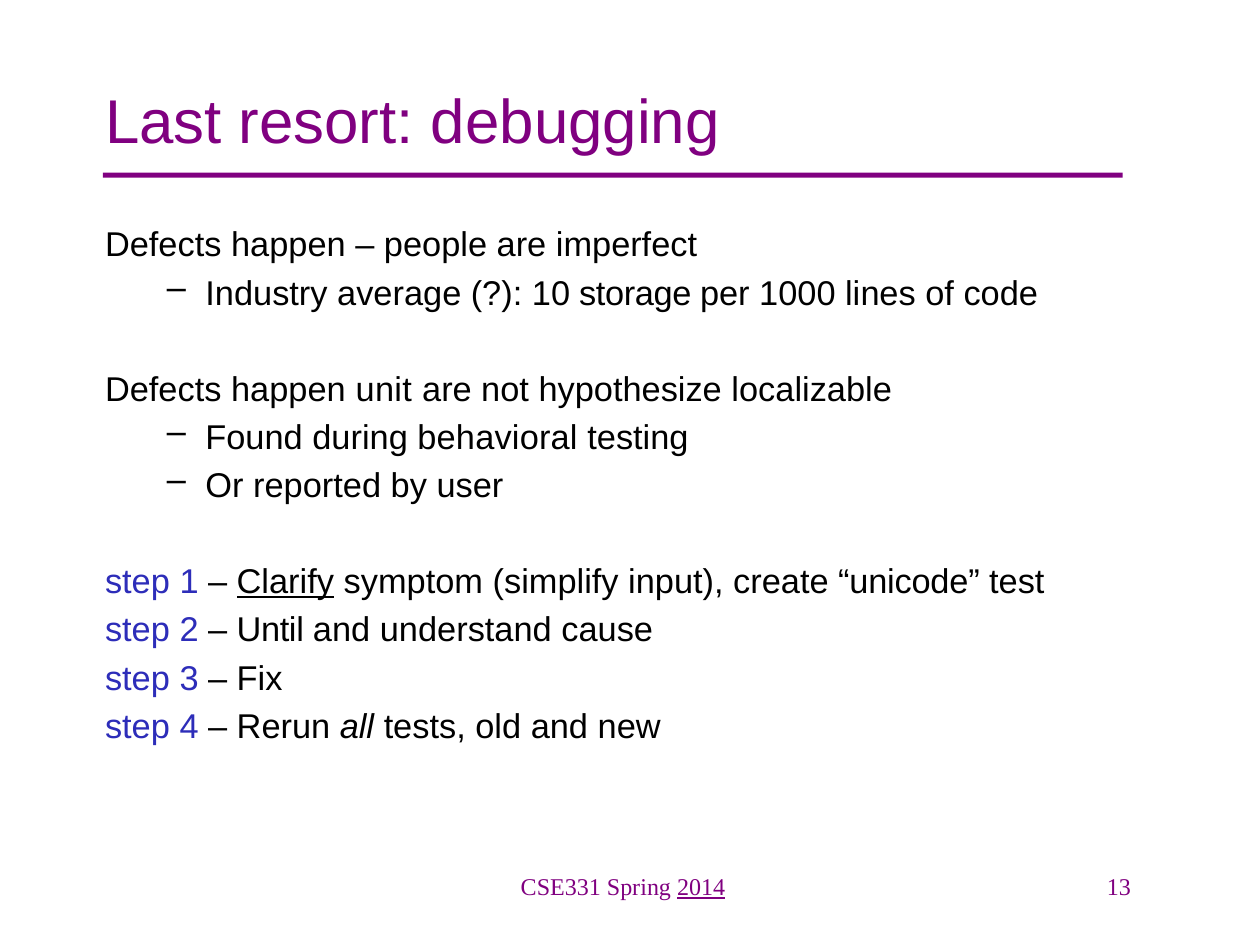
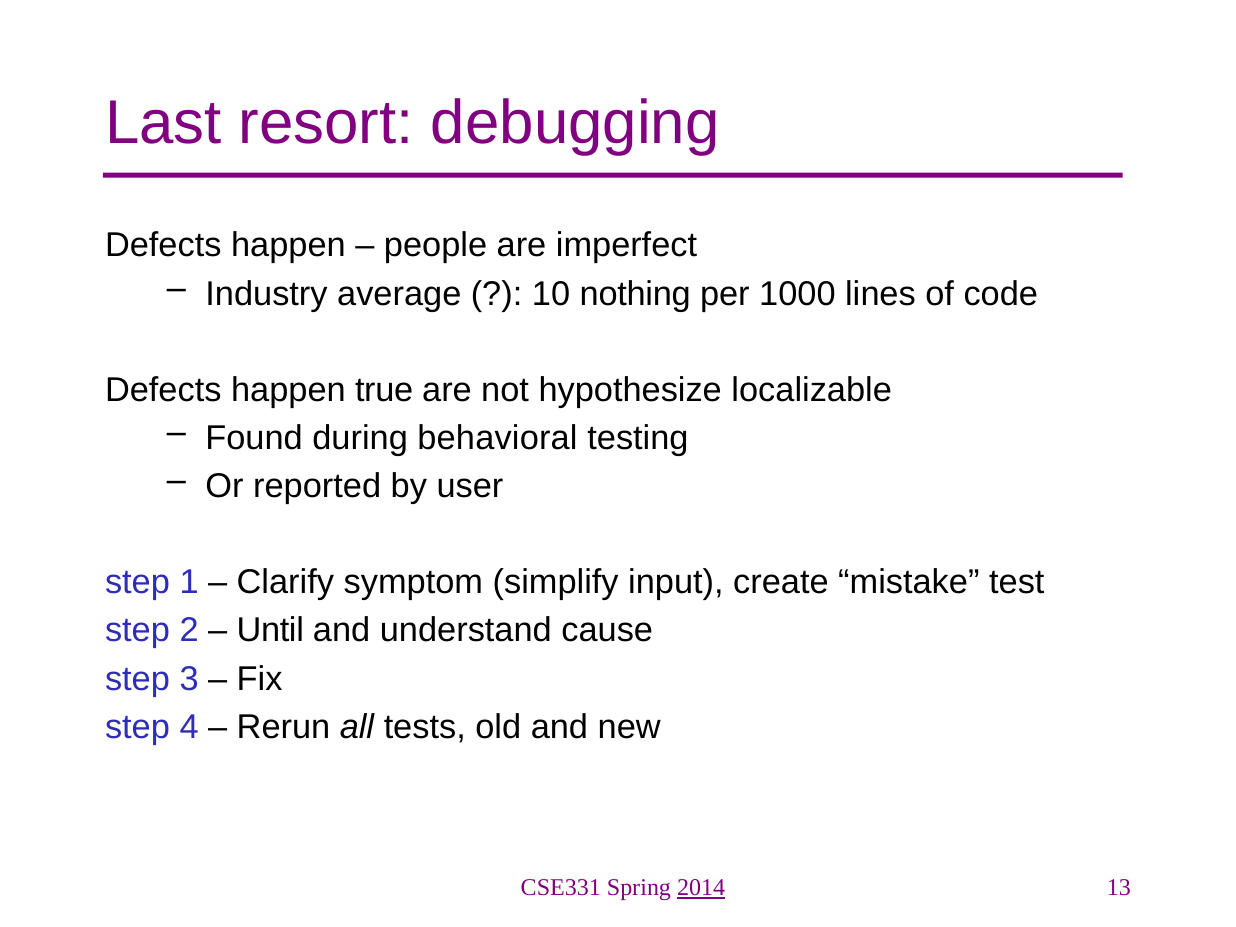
storage: storage -> nothing
unit: unit -> true
Clarify underline: present -> none
unicode: unicode -> mistake
